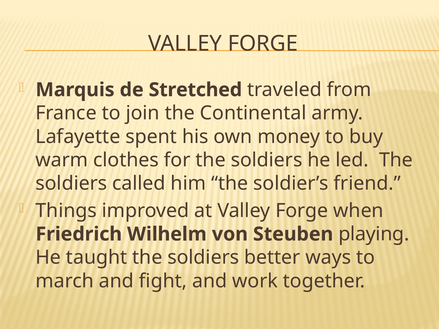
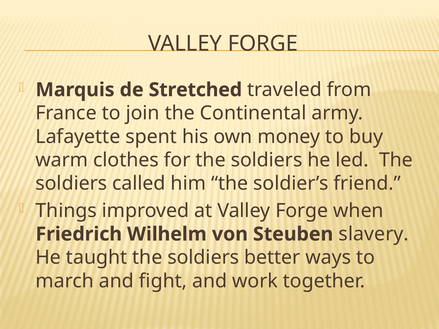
playing: playing -> slavery
